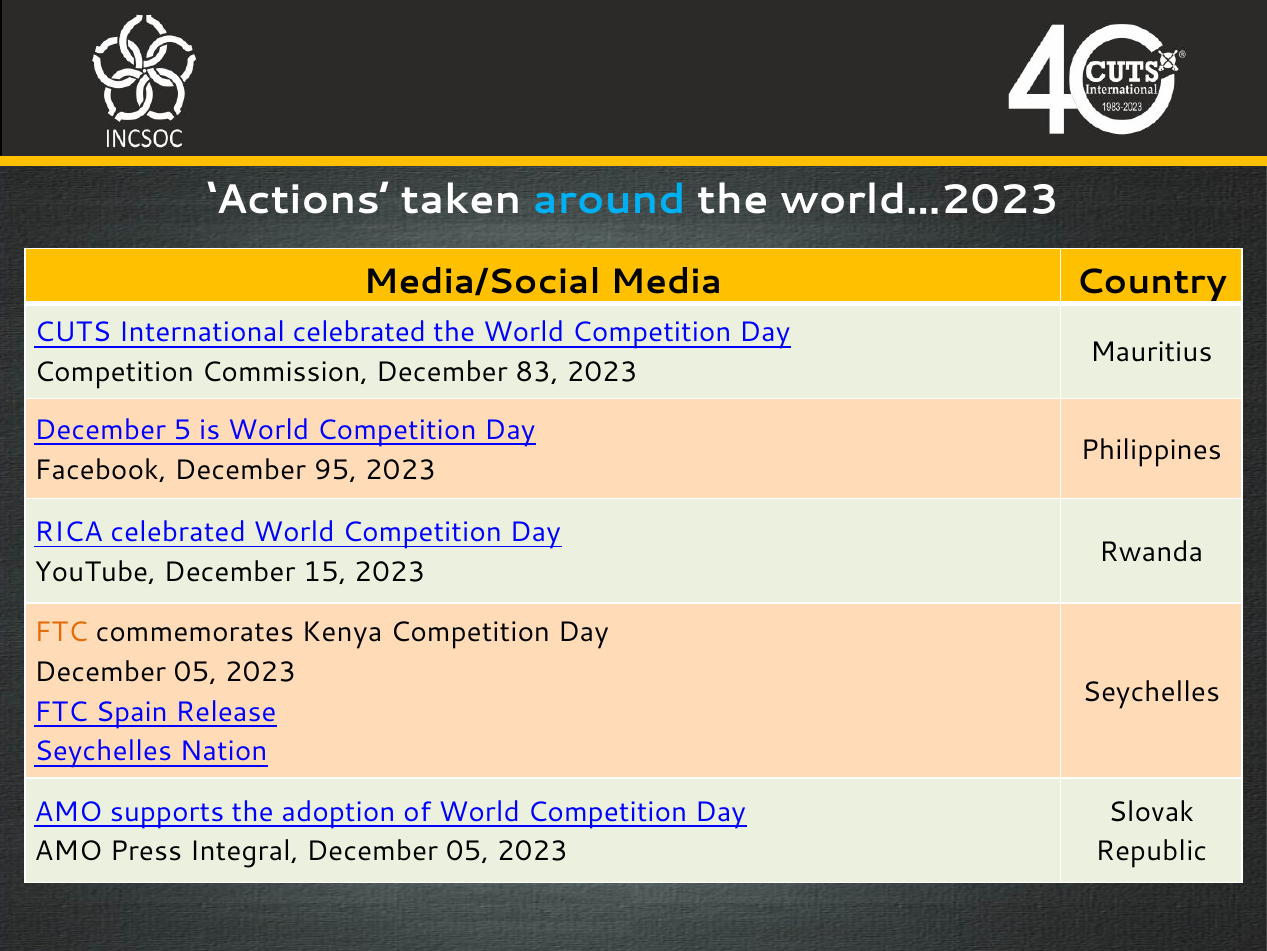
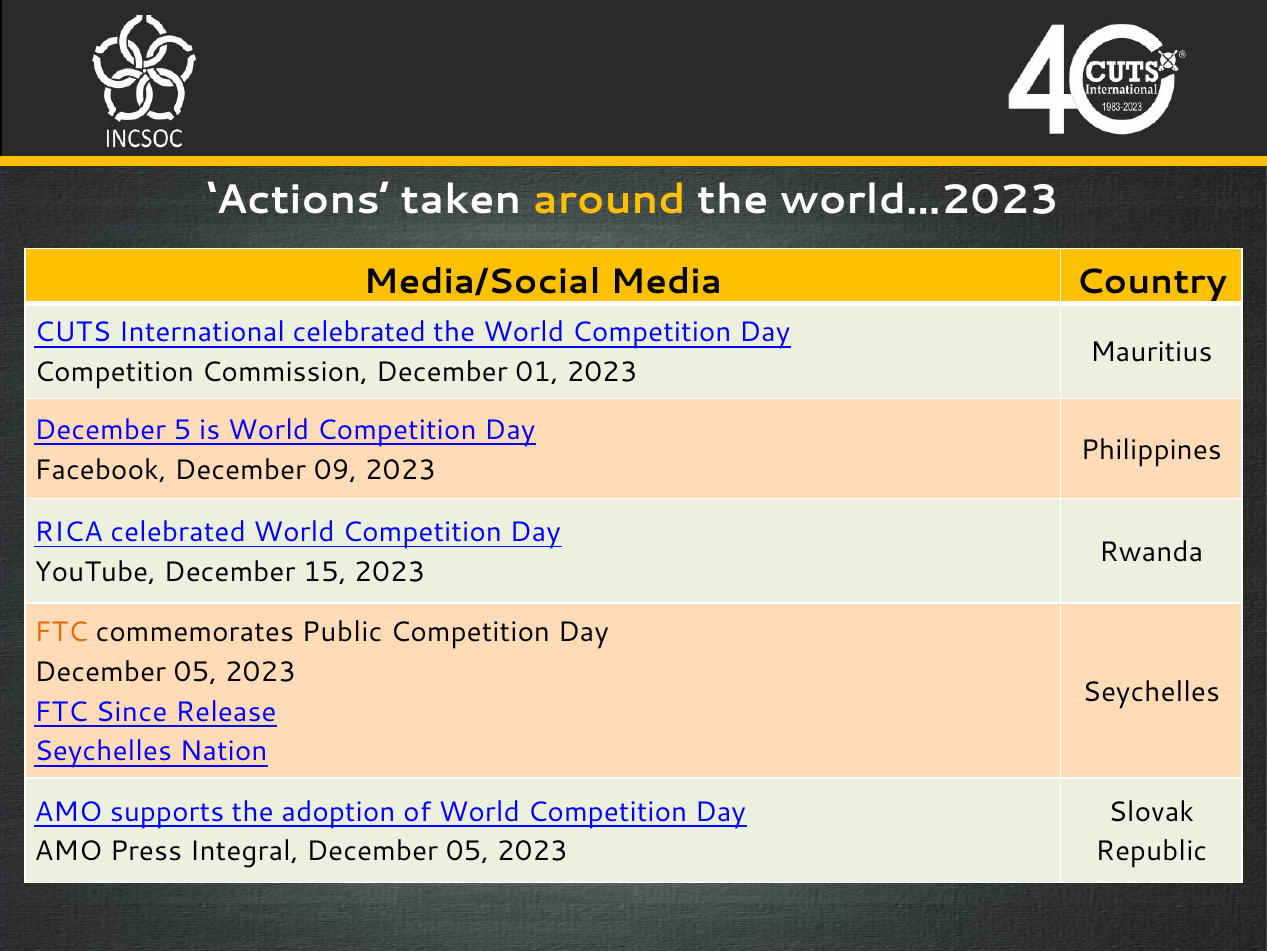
around colour: light blue -> yellow
83: 83 -> 01
95: 95 -> 09
Kenya: Kenya -> Public
Spain: Spain -> Since
